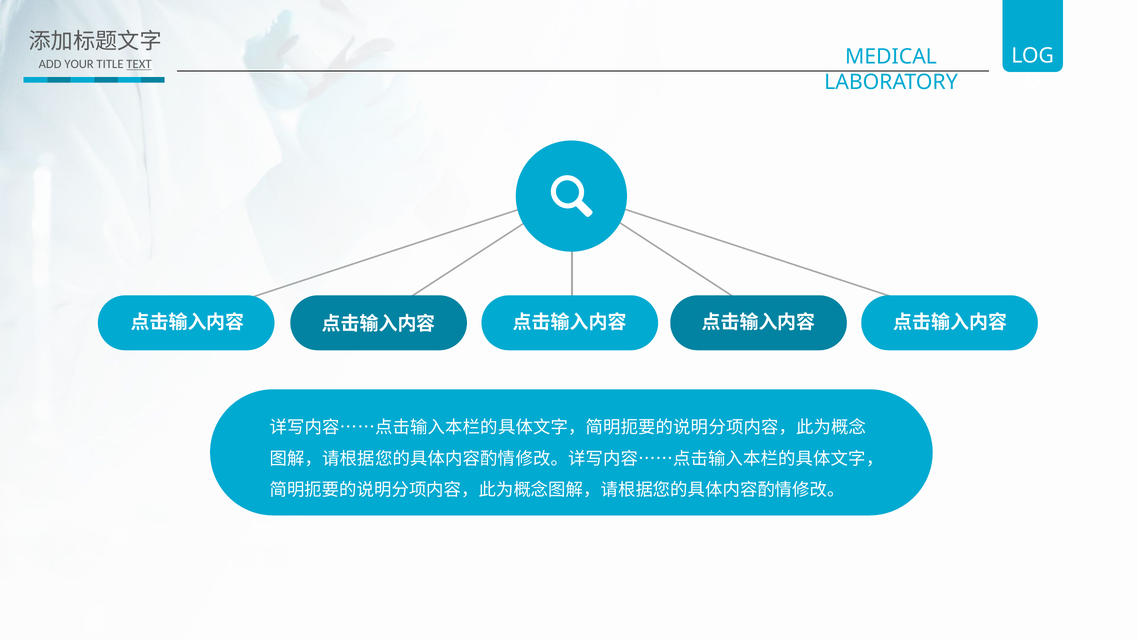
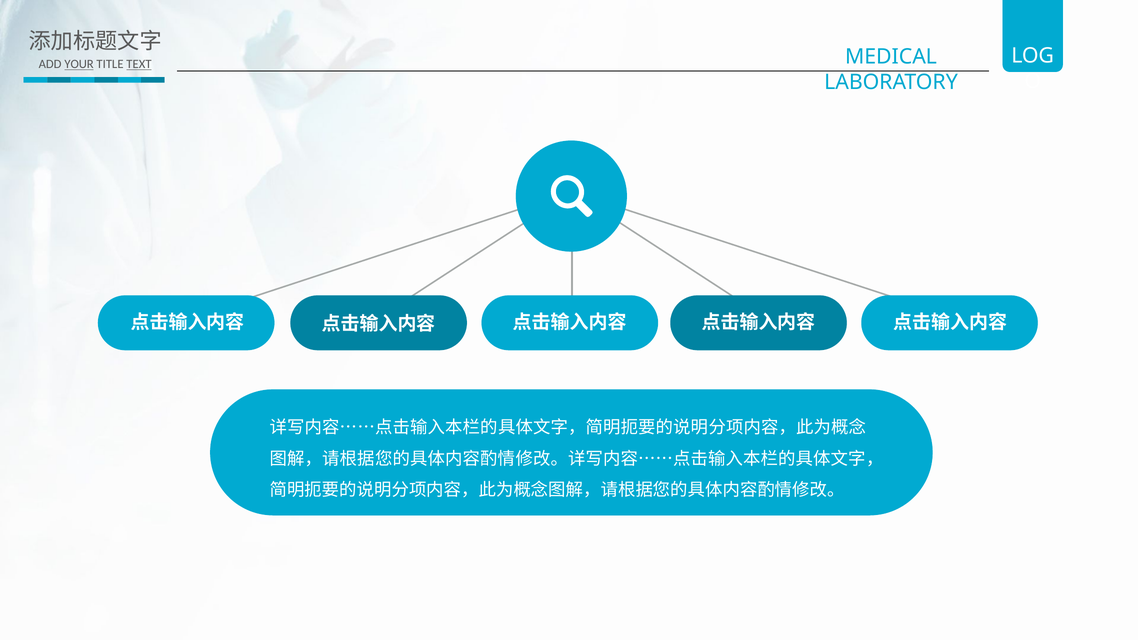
YOUR underline: none -> present
